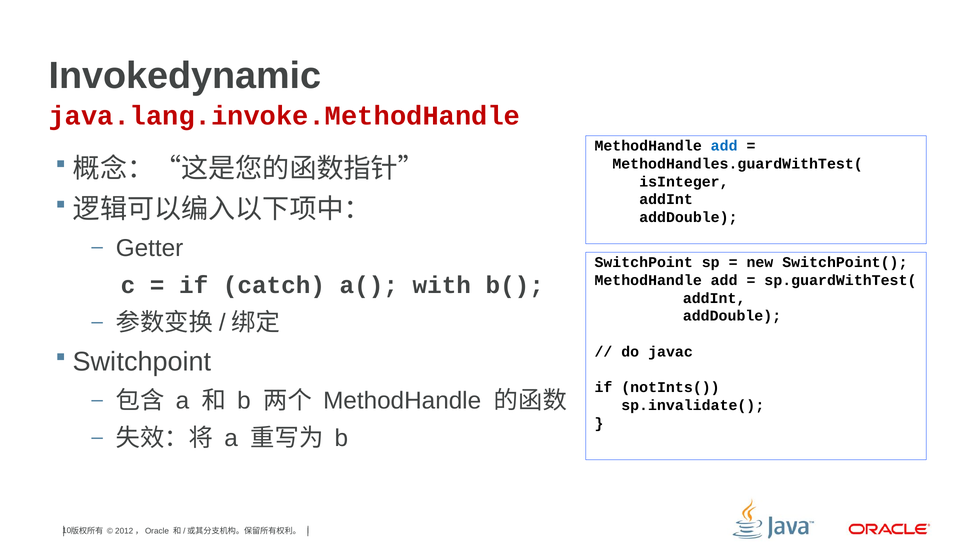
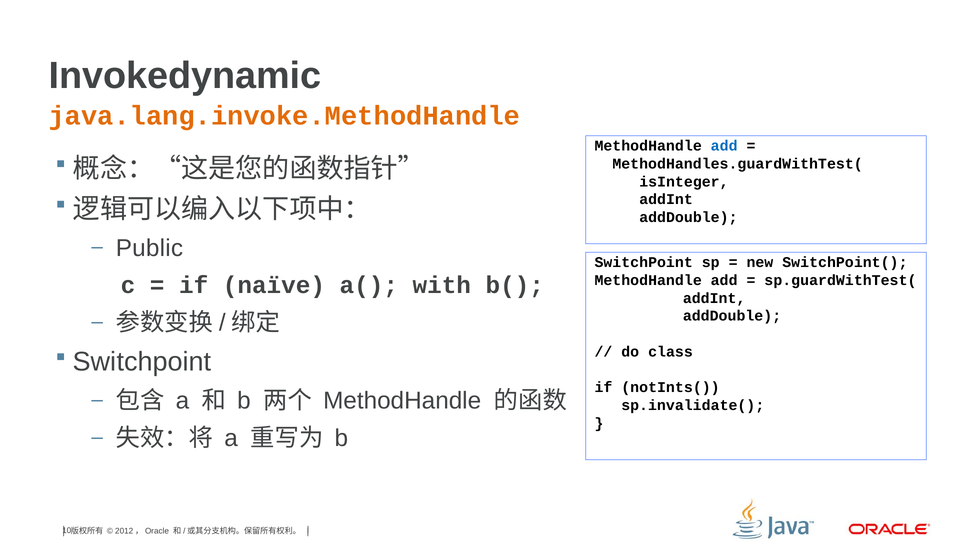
java.lang.invoke.MethodHandle colour: red -> orange
Getter: Getter -> Public
catch: catch -> naïve
javac: javac -> class
